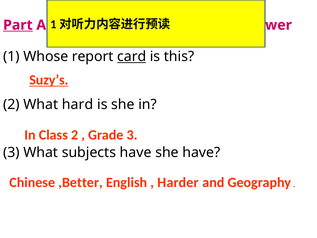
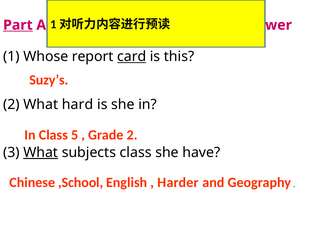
Suzy’s underline: present -> none
Class 2: 2 -> 5
Grade 3: 3 -> 2
What at (41, 152) underline: none -> present
subjects have: have -> class
,Better: ,Better -> ,School
